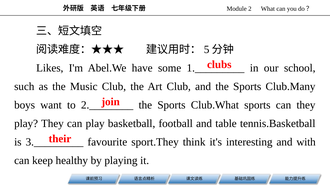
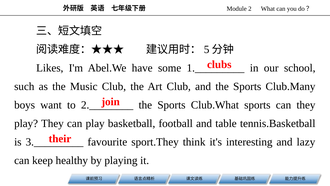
with: with -> lazy
